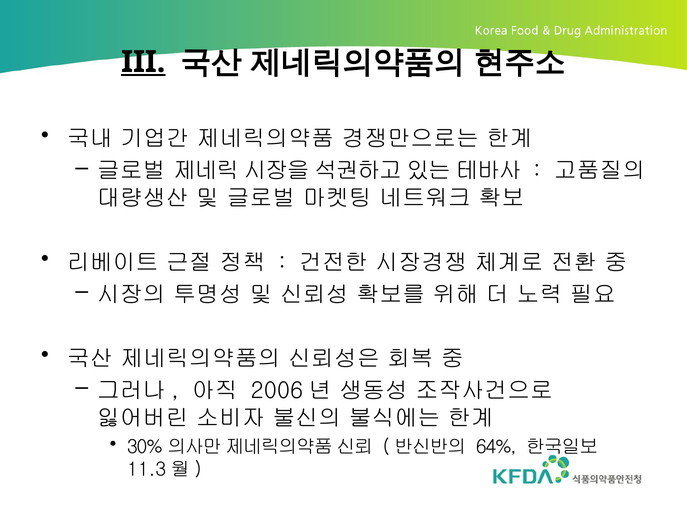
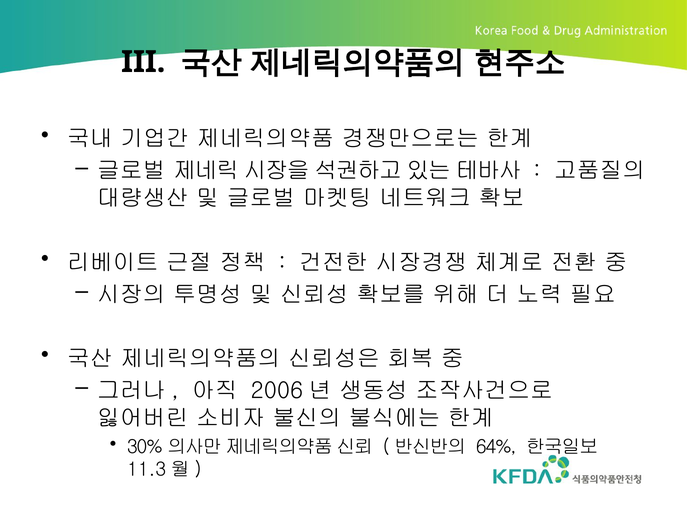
III underline: present -> none
